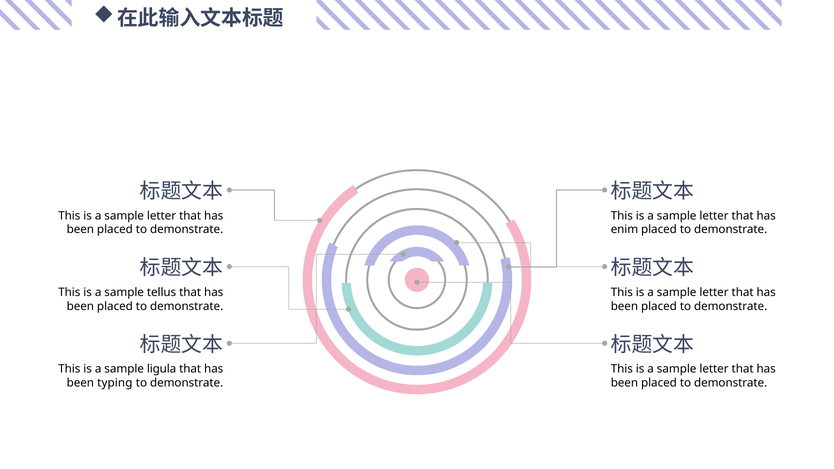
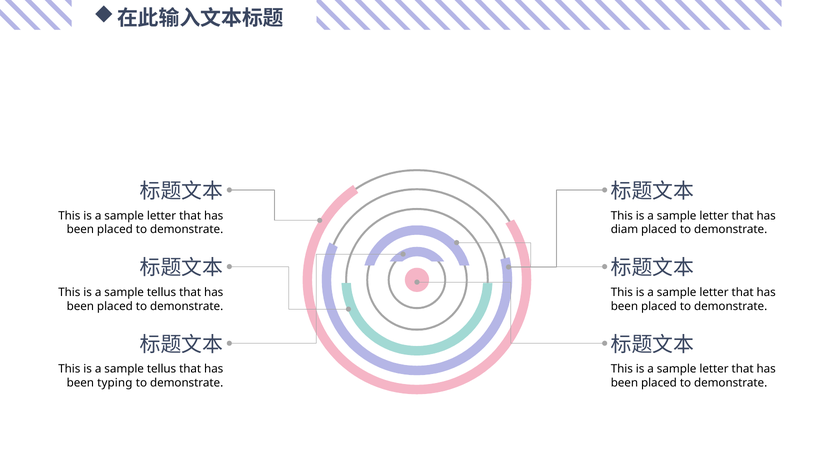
enim: enim -> diam
ligula at (162, 369): ligula -> tellus
